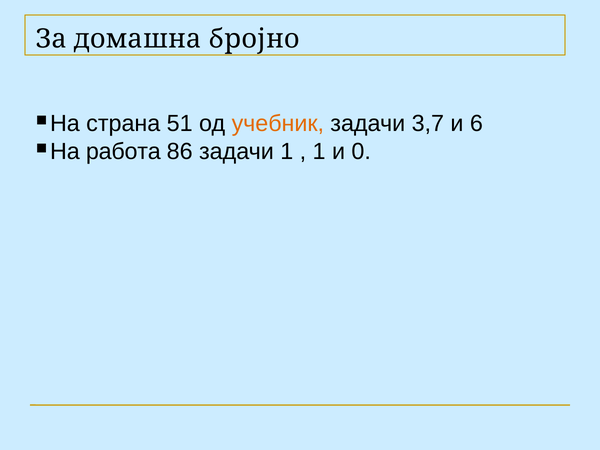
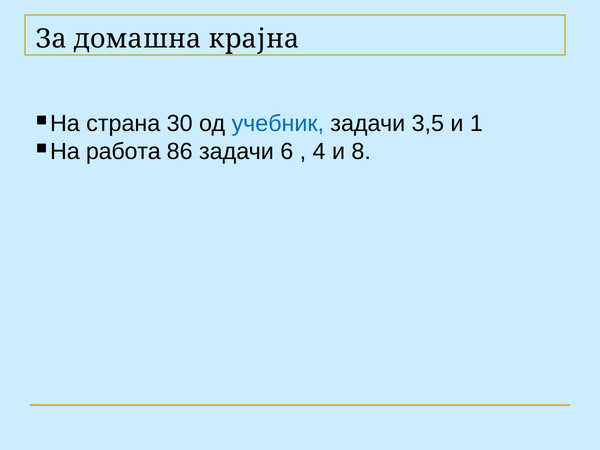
бројно: бројно -> крајна
51: 51 -> 30
учебник colour: orange -> blue
3,7: 3,7 -> 3,5
6: 6 -> 1
задачи 1: 1 -> 6
1 at (319, 152): 1 -> 4
0: 0 -> 8
